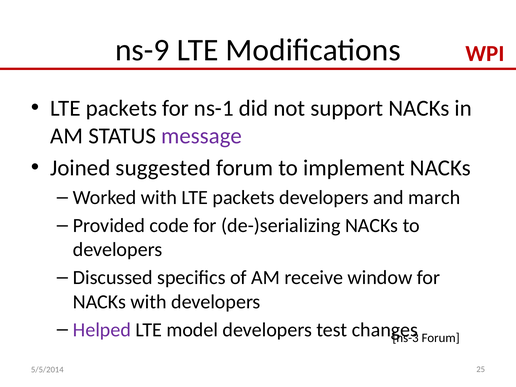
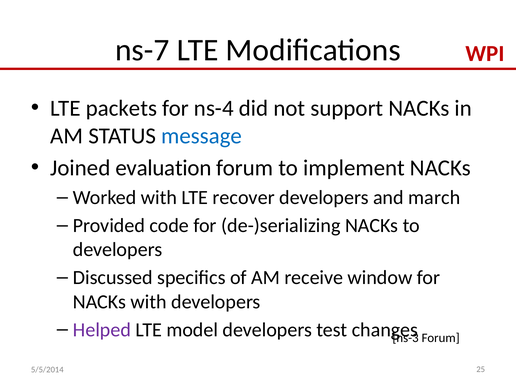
ns-9: ns-9 -> ns-7
ns-1: ns-1 -> ns-4
message colour: purple -> blue
suggested: suggested -> evaluation
with LTE packets: packets -> recover
